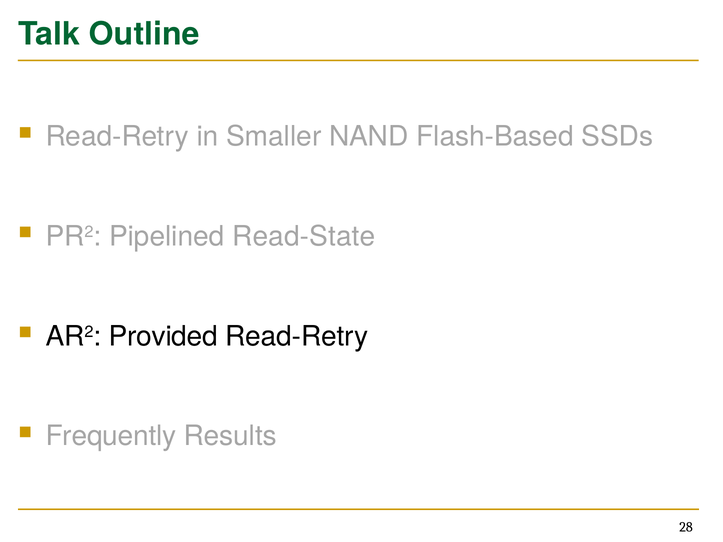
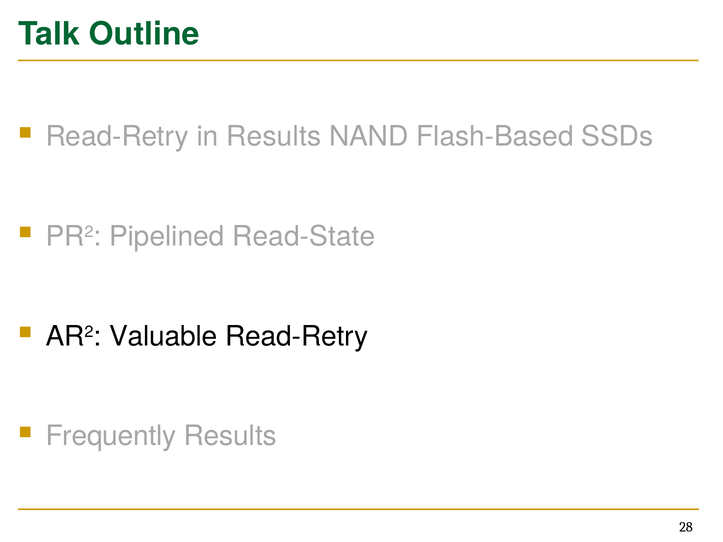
in Smaller: Smaller -> Results
Provided: Provided -> Valuable
